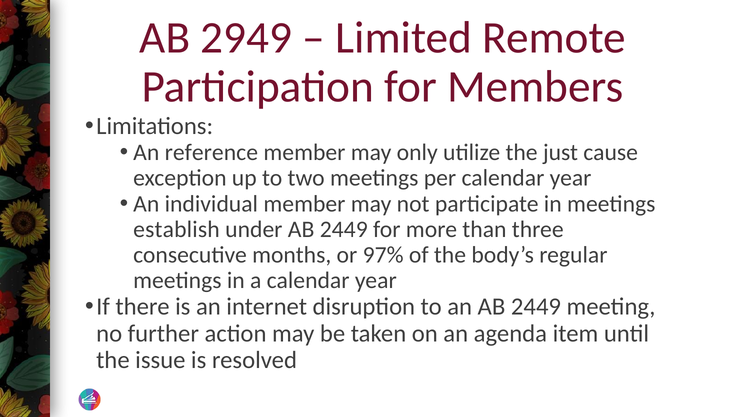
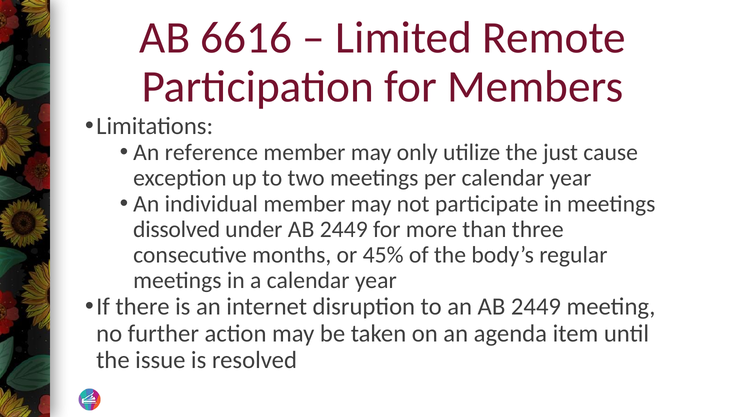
2949: 2949 -> 6616
establish: establish -> dissolved
97%: 97% -> 45%
